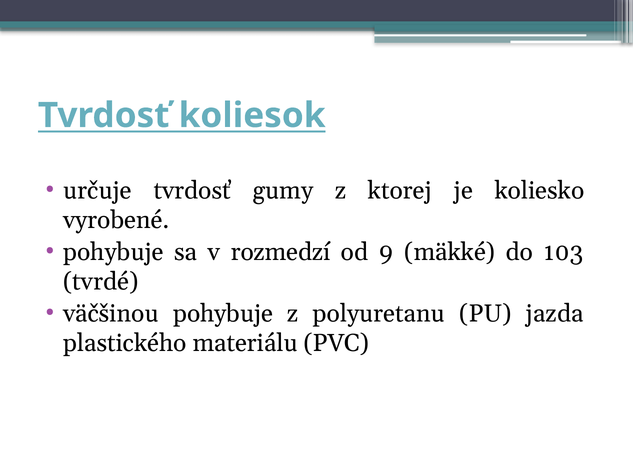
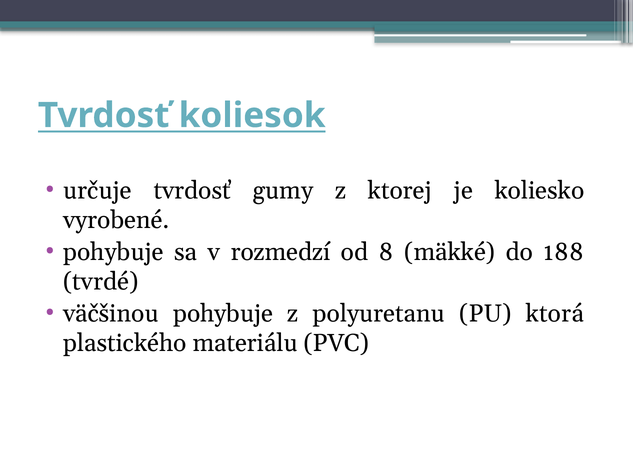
9: 9 -> 8
103: 103 -> 188
jazda: jazda -> ktorá
